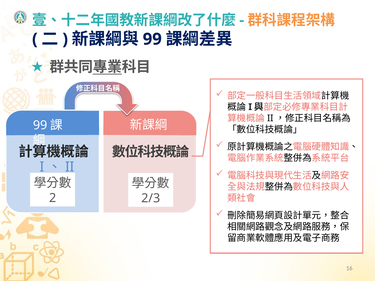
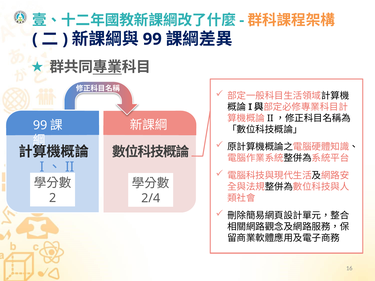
2/3: 2/3 -> 2/4
